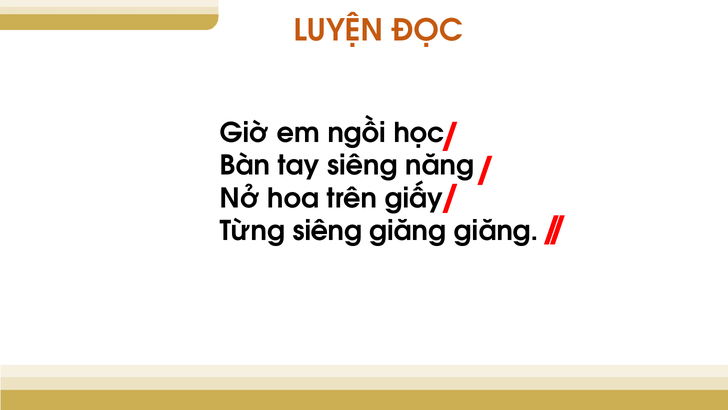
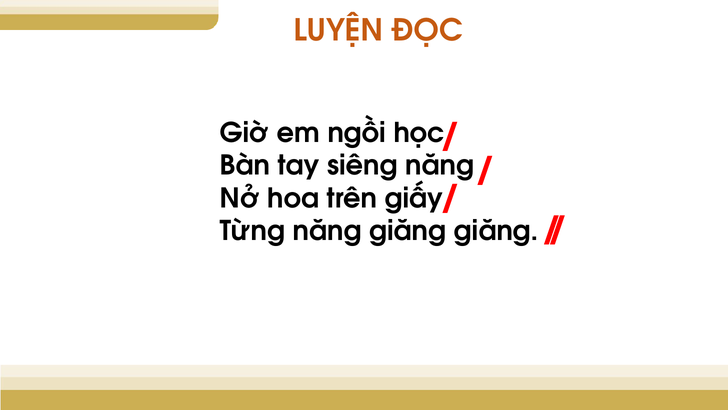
Từng siêng: siêng -> năng
